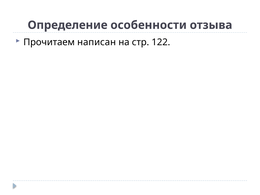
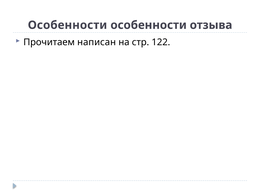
Определение at (68, 25): Определение -> Особенности
